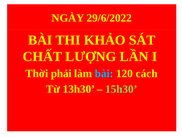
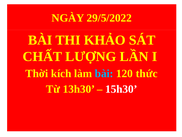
29/6/2022: 29/6/2022 -> 29/5/2022
phải: phải -> kích
cách: cách -> thức
15h30 colour: light green -> white
